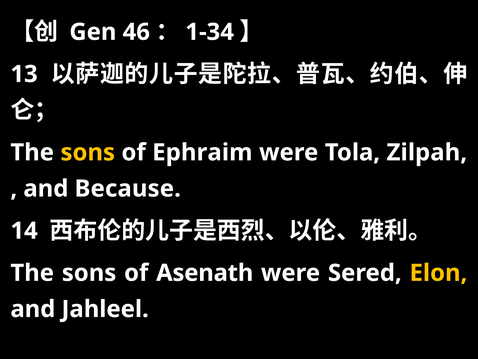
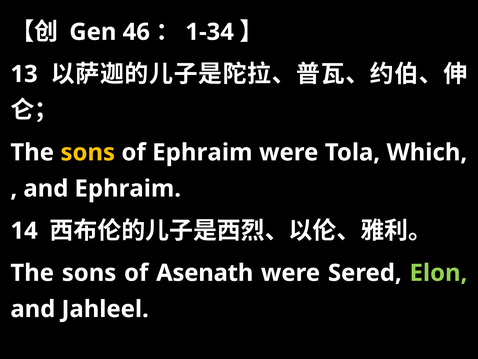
Zilpah: Zilpah -> Which
and Because: Because -> Ephraim
Elon colour: yellow -> light green
